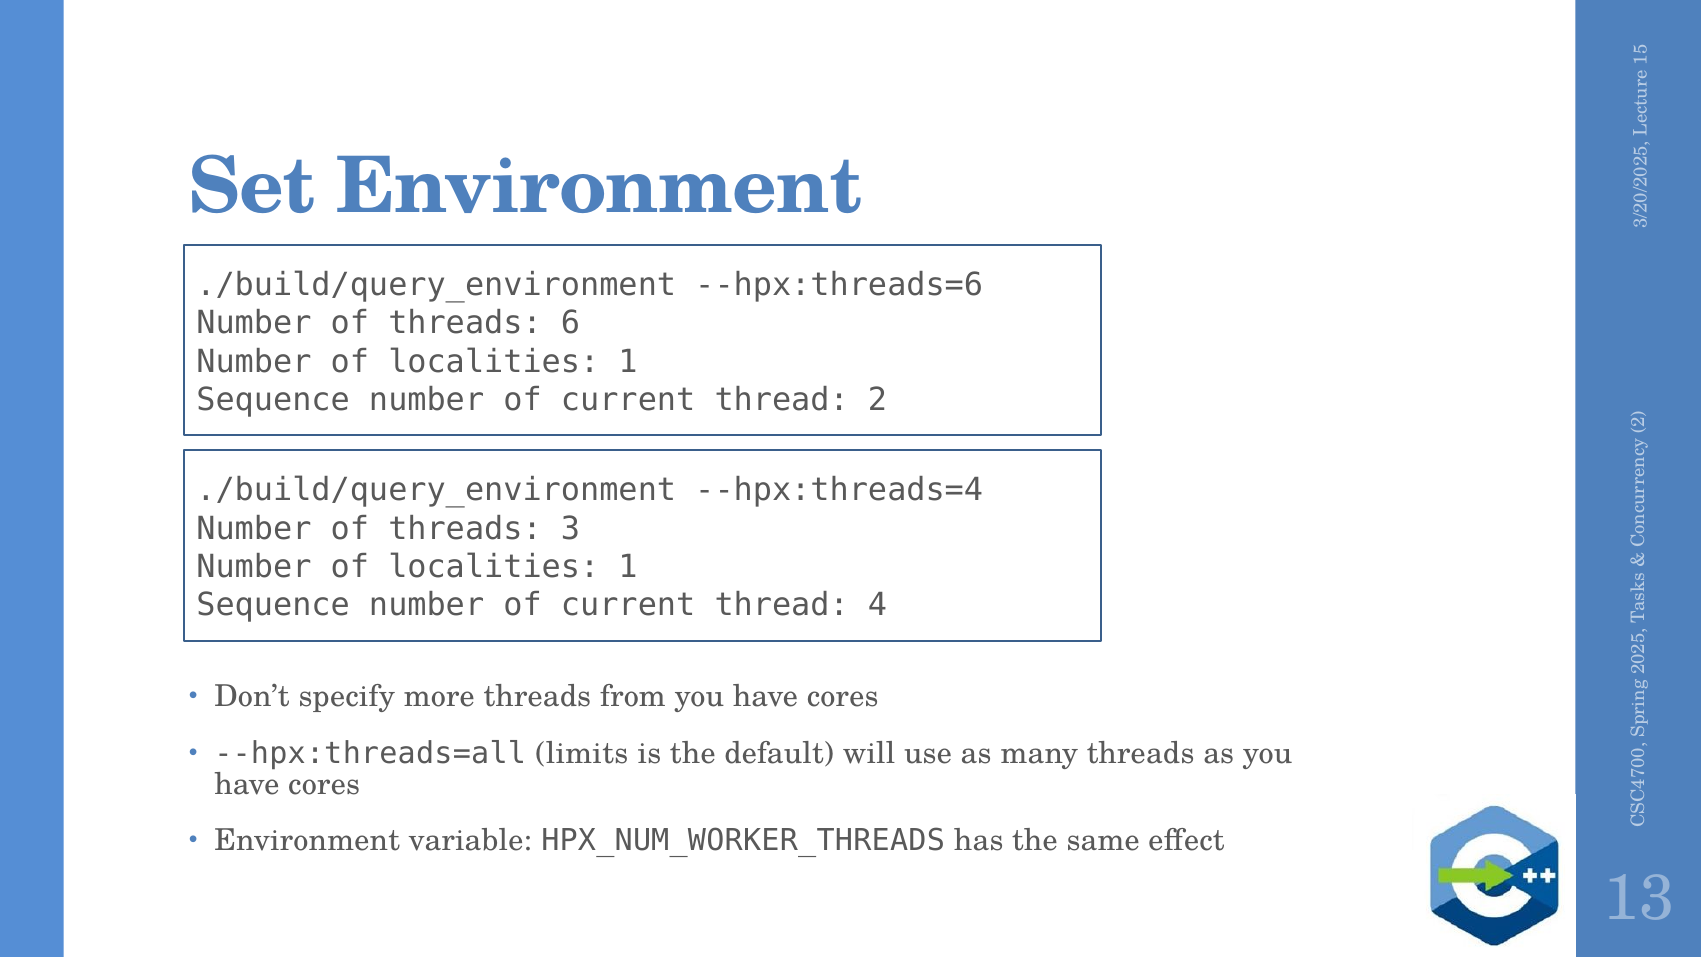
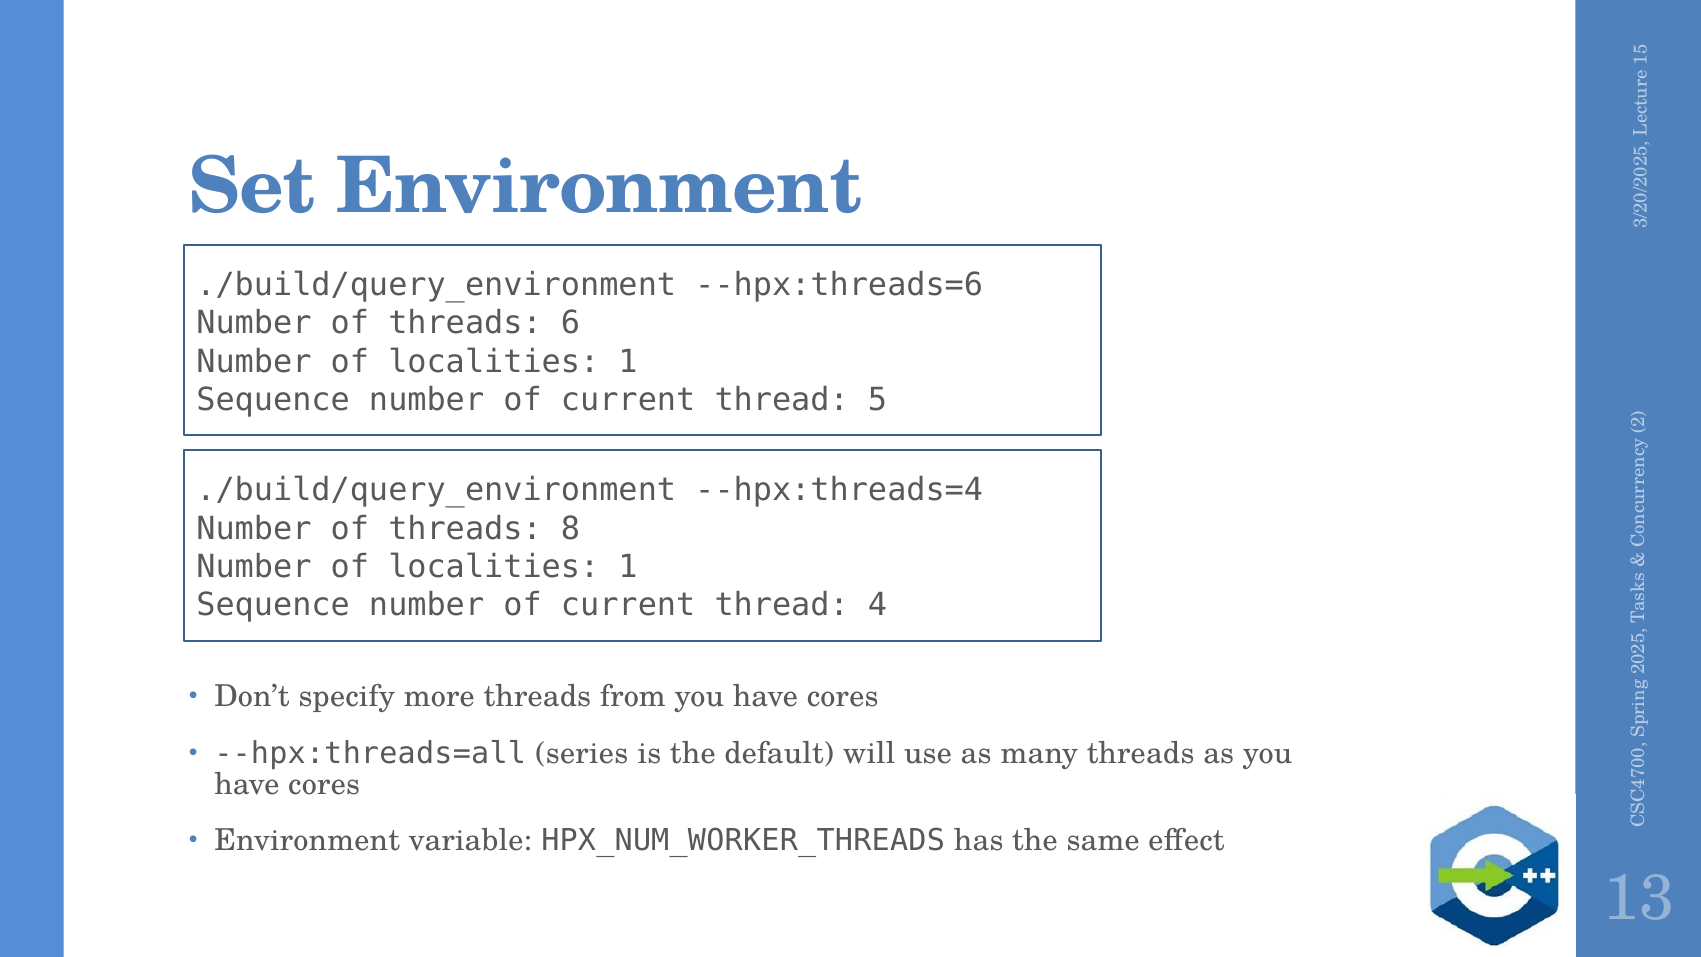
thread 2: 2 -> 5
threads 3: 3 -> 8
limits: limits -> series
